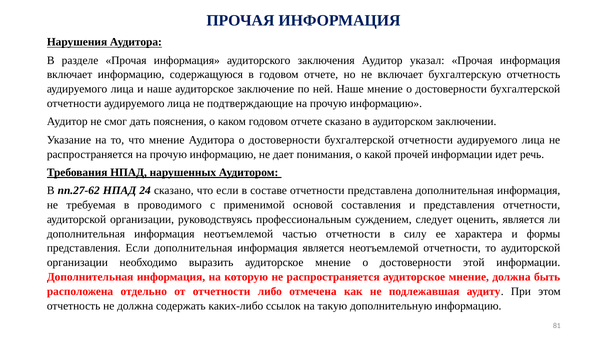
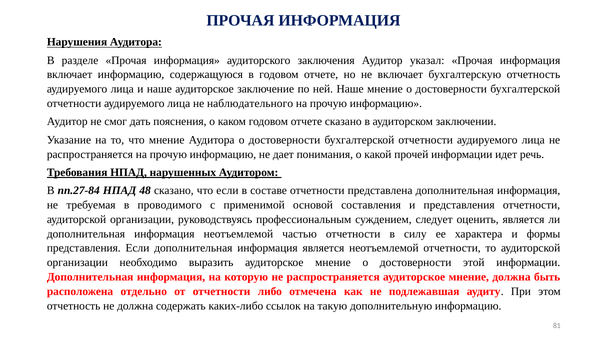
подтверждающие: подтверждающие -> наблюдательного
пп.27-62: пп.27-62 -> пп.27-84
24: 24 -> 48
